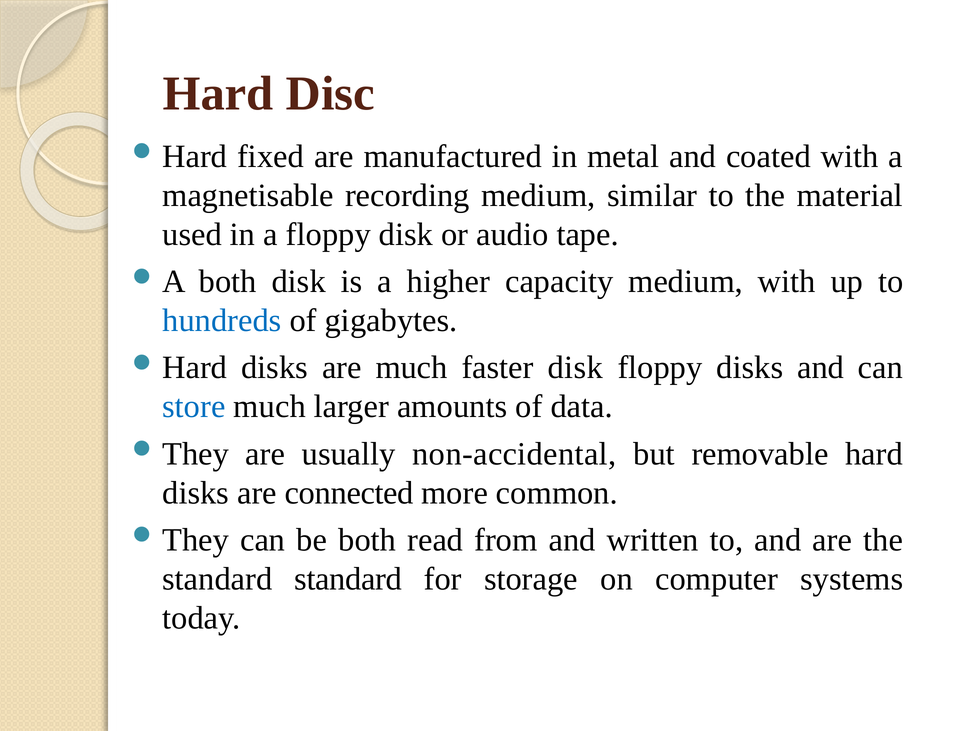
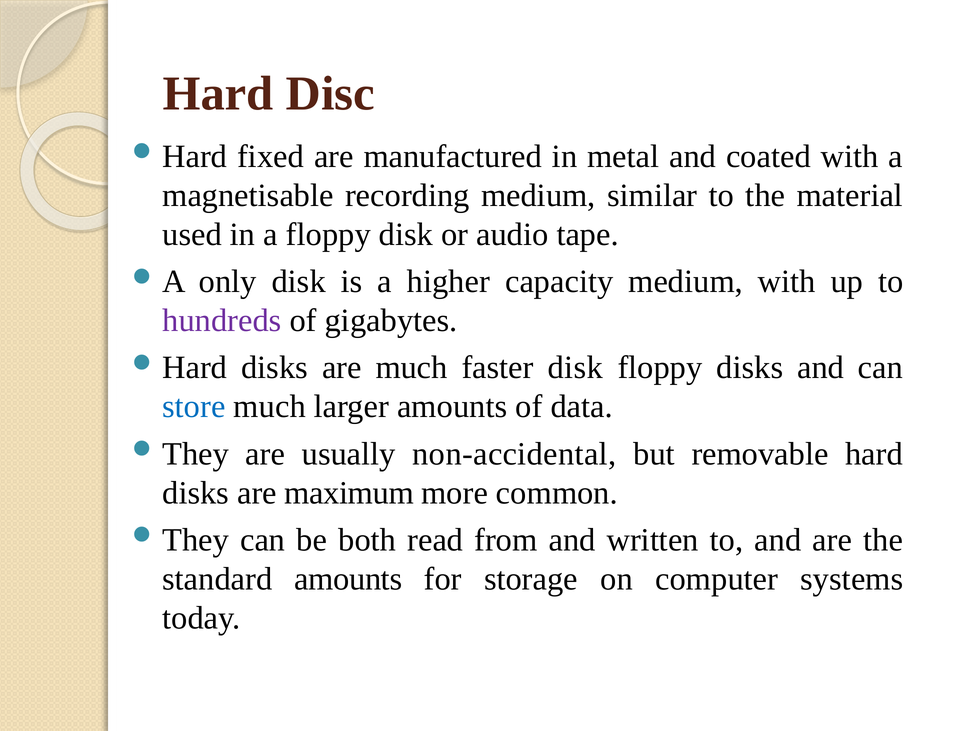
both at (228, 282): both -> only
hundreds colour: blue -> purple
connected: connected -> maximum
standard standard: standard -> amounts
